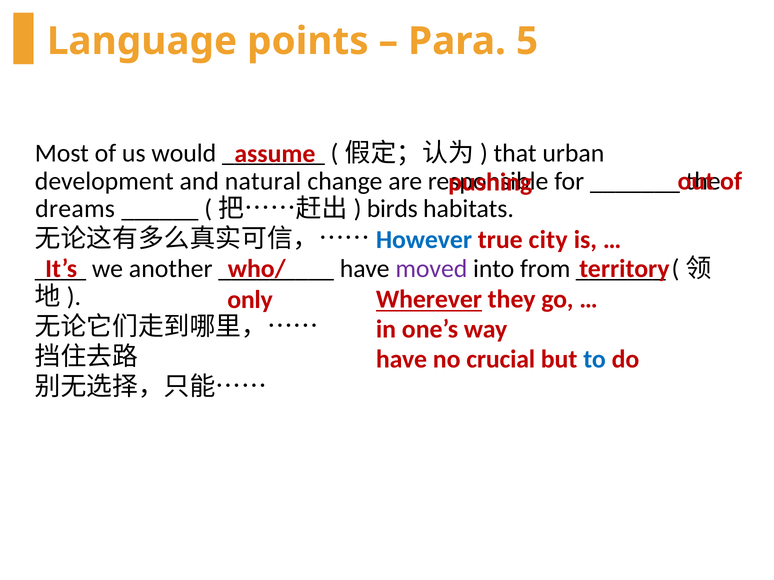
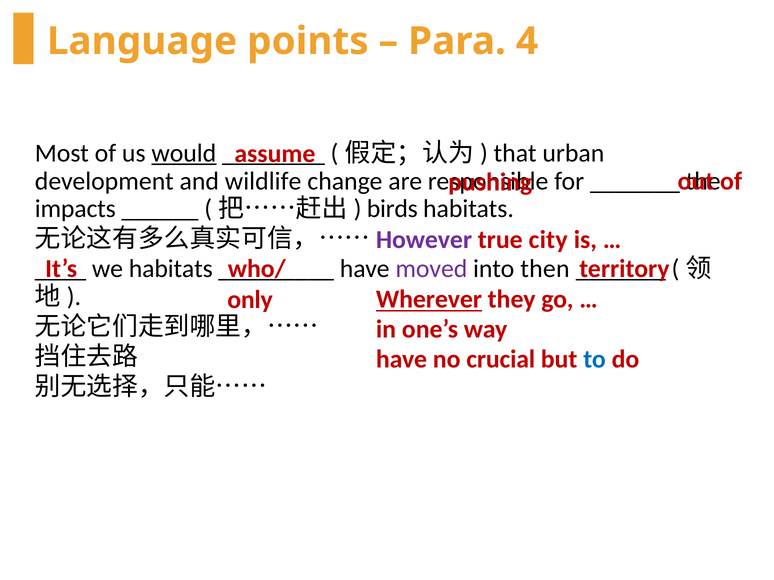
5: 5 -> 4
would underline: none -> present
natural: natural -> wildlife
dreams: dreams -> impacts
However colour: blue -> purple
we another: another -> habitats
from: from -> then
